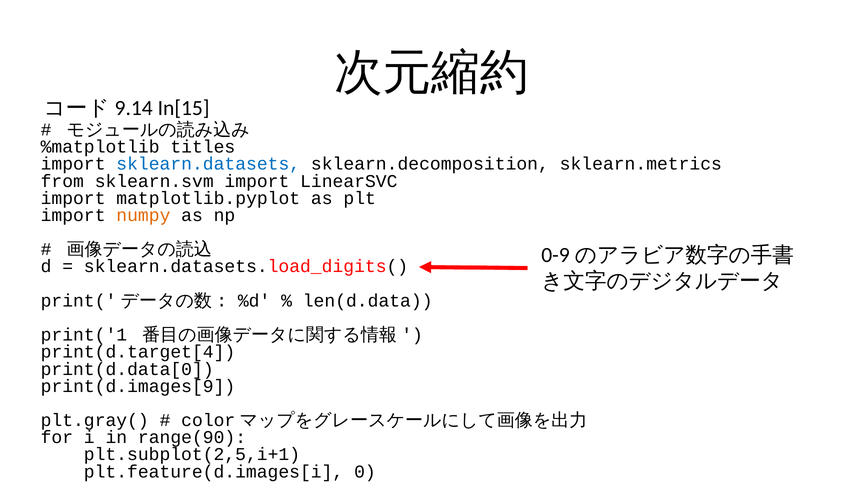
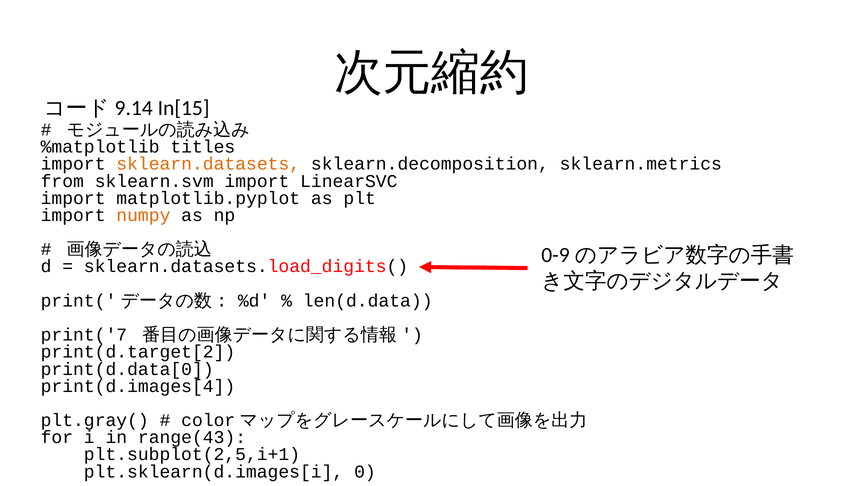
sklearn.datasets colour: blue -> orange
print('1: print('1 -> print('7
print(d.target[4: print(d.target[4 -> print(d.target[2
print(d.images[9: print(d.images[9 -> print(d.images[4
range(90: range(90 -> range(43
plt.feature(d.images[i: plt.feature(d.images[i -> plt.sklearn(d.images[i
